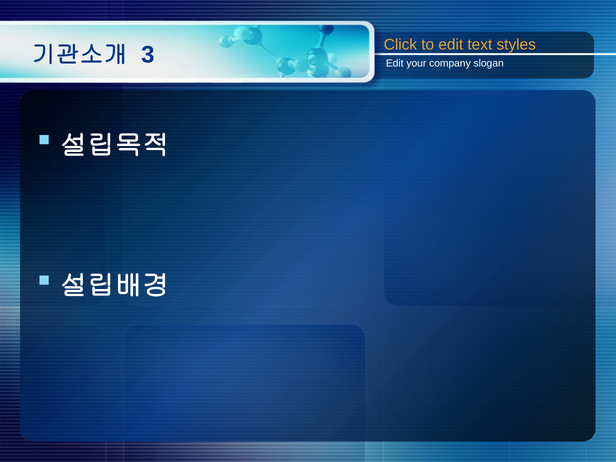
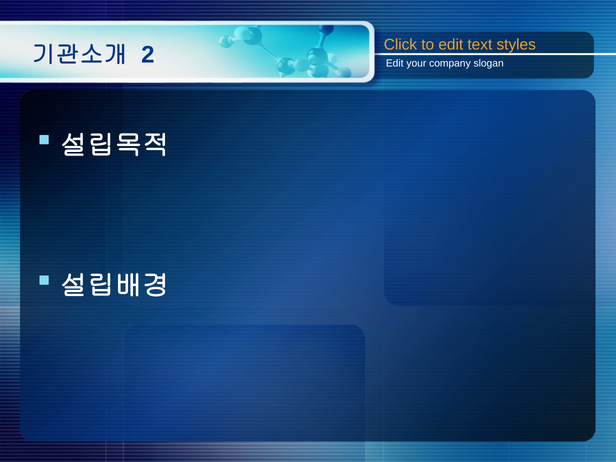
3: 3 -> 2
